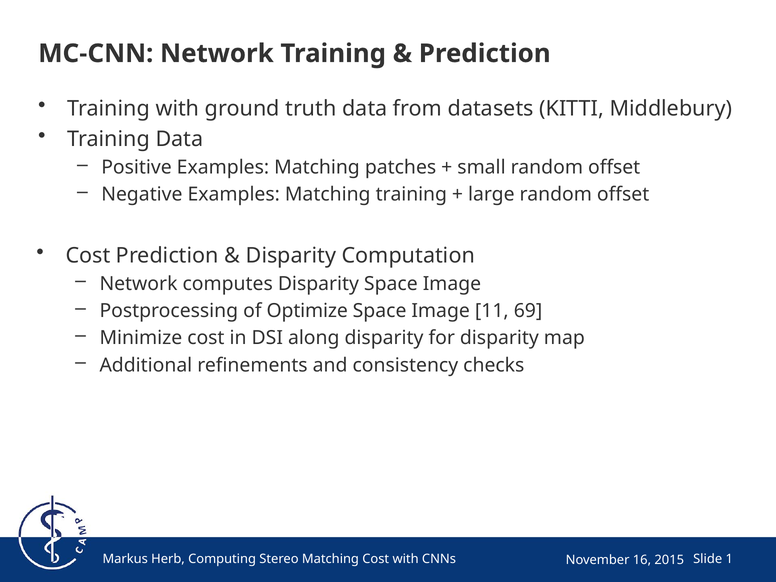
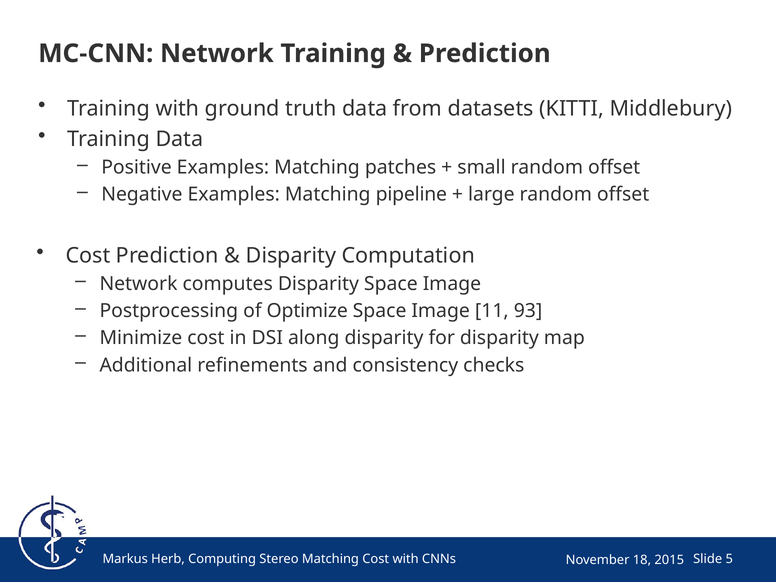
Matching training: training -> pipeline
69: 69 -> 93
16: 16 -> 18
1: 1 -> 5
